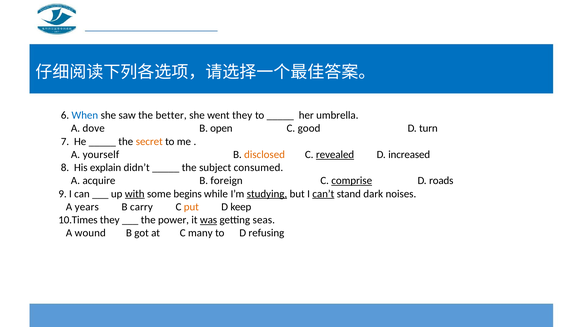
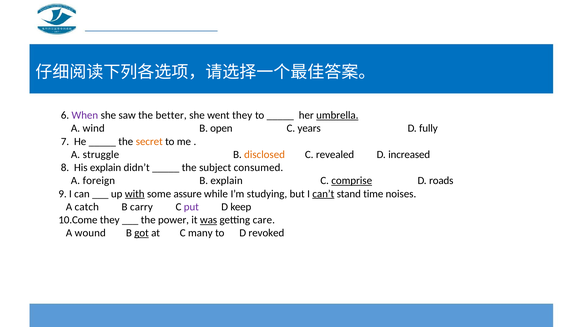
When colour: blue -> purple
umbrella underline: none -> present
dove: dove -> wind
good: good -> years
turn: turn -> fully
yourself: yourself -> struggle
revealed underline: present -> none
acquire: acquire -> foreign
B foreign: foreign -> explain
begins: begins -> assure
studying underline: present -> none
dark: dark -> time
years: years -> catch
put colour: orange -> purple
10.Times: 10.Times -> 10.Come
seas: seas -> care
got underline: none -> present
refusing: refusing -> revoked
